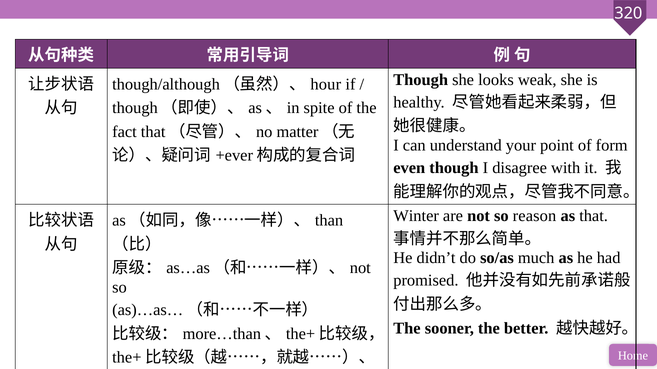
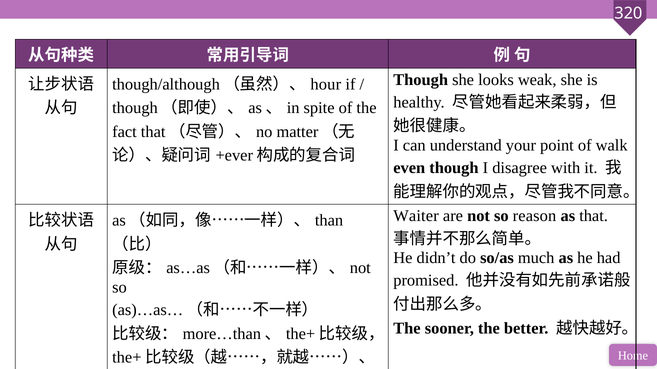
form: form -> walk
Winter: Winter -> Waiter
